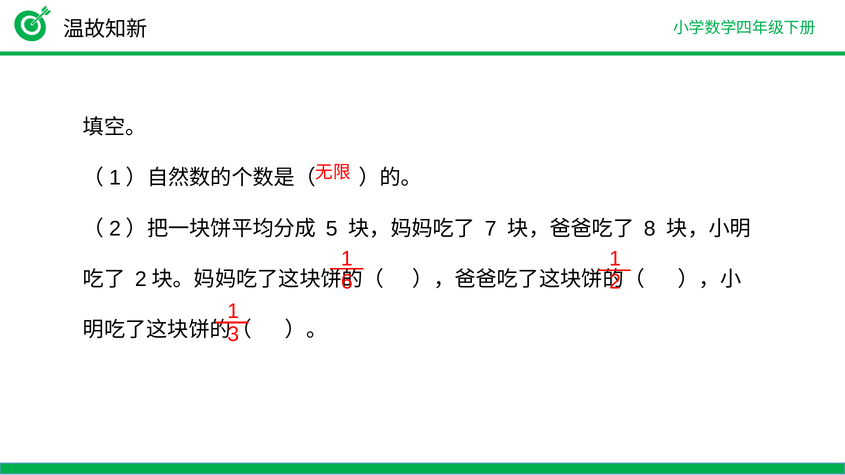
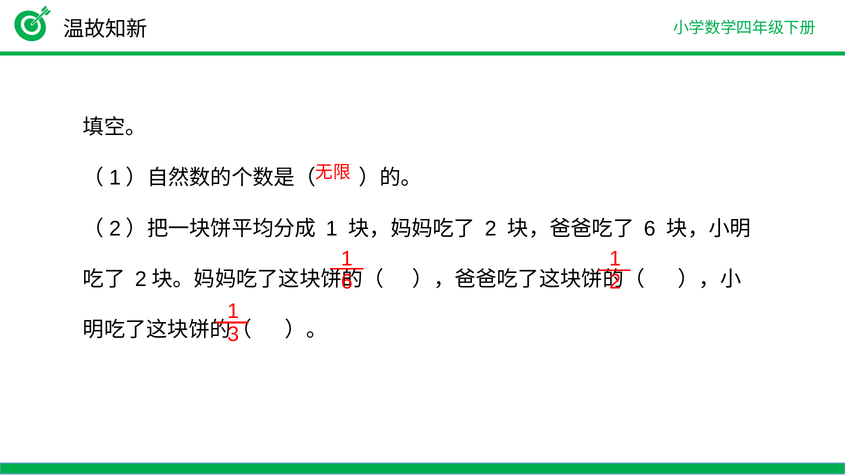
5 at (332, 229): 5 -> 1
7 at (491, 229): 7 -> 2
8 at (650, 229): 8 -> 6
